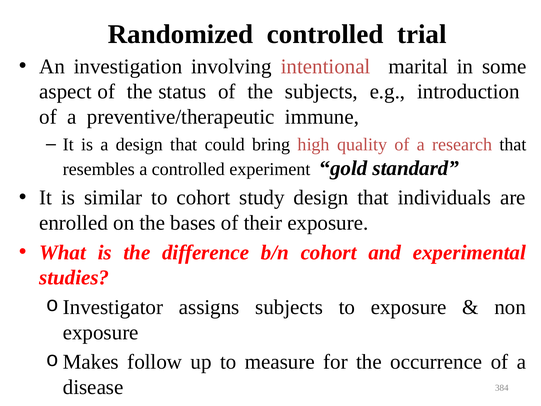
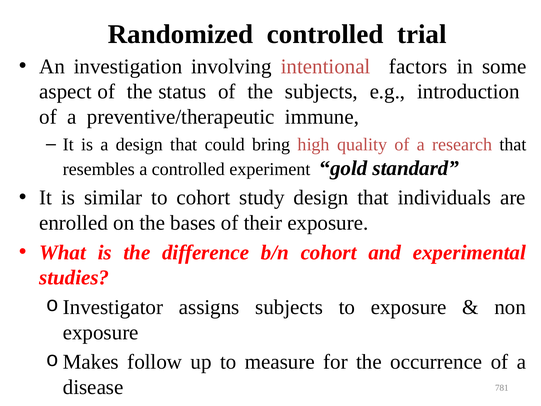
marital: marital -> factors
384: 384 -> 781
